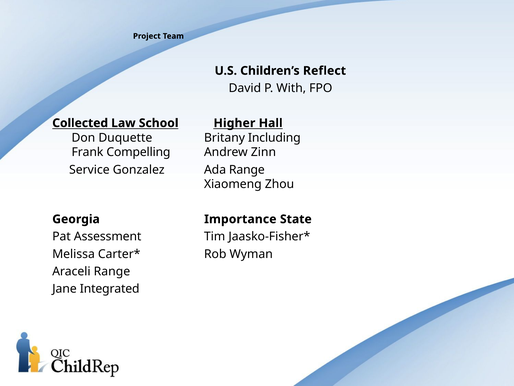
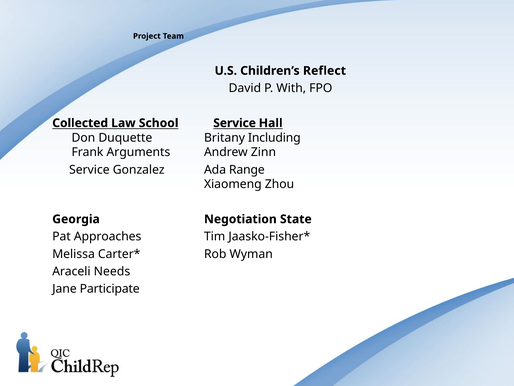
School Higher: Higher -> Service
Compelling: Compelling -> Arguments
Importance: Importance -> Negotiation
Assessment: Assessment -> Approaches
Araceli Range: Range -> Needs
Integrated: Integrated -> Participate
